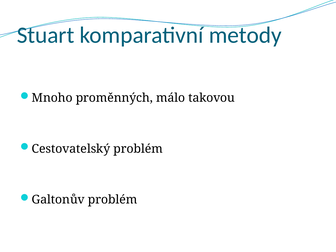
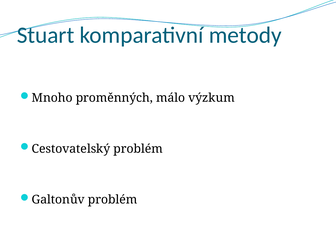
takovou: takovou -> výzkum
